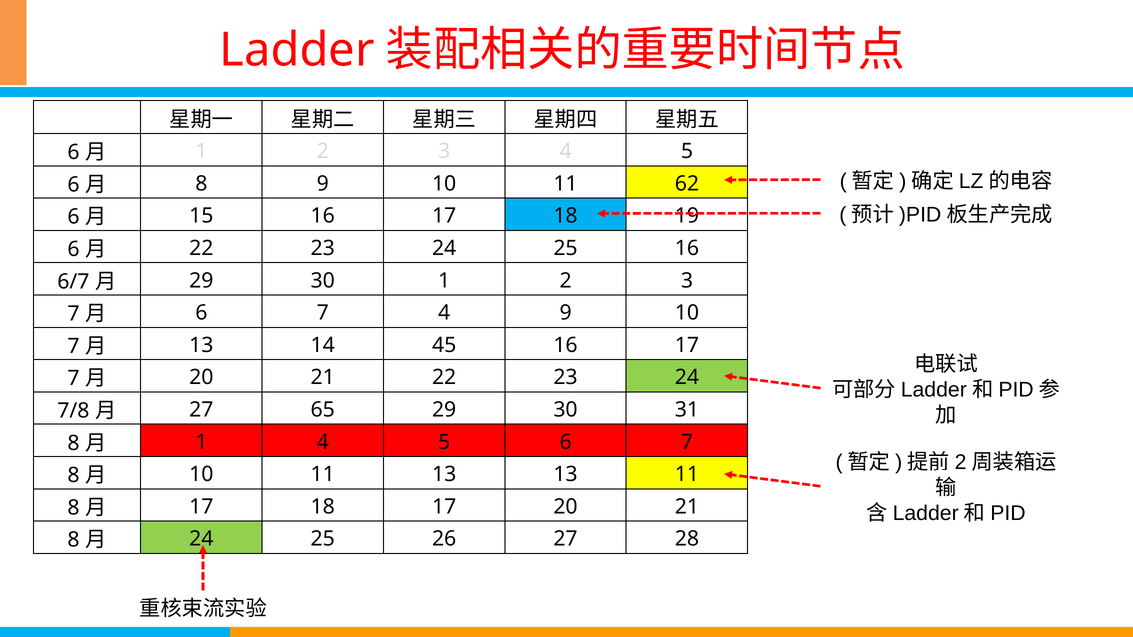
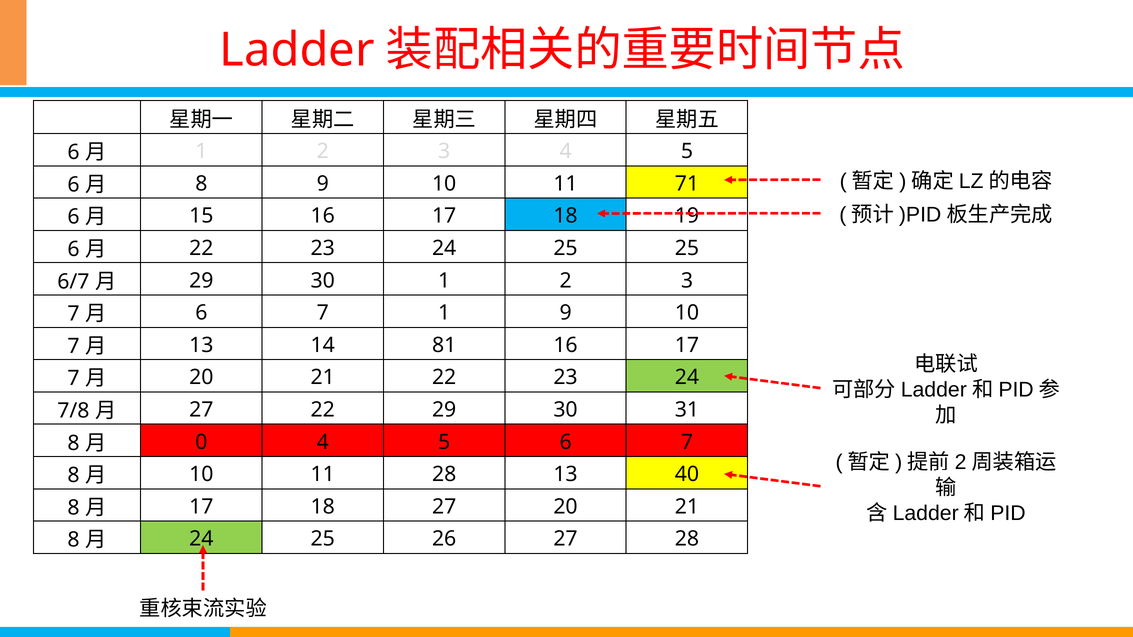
62: 62 -> 71
25 16: 16 -> 25
7 4: 4 -> 1
45: 45 -> 81
27 65: 65 -> 22
1 at (201, 442): 1 -> 0
11 13: 13 -> 28
13 11: 11 -> 40
18 17: 17 -> 27
